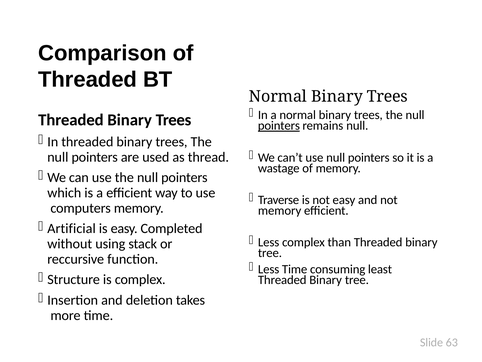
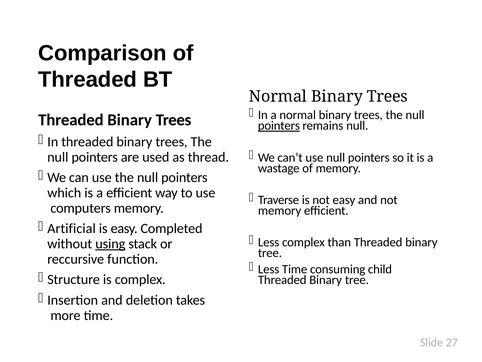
using underline: none -> present
least: least -> child
63: 63 -> 27
